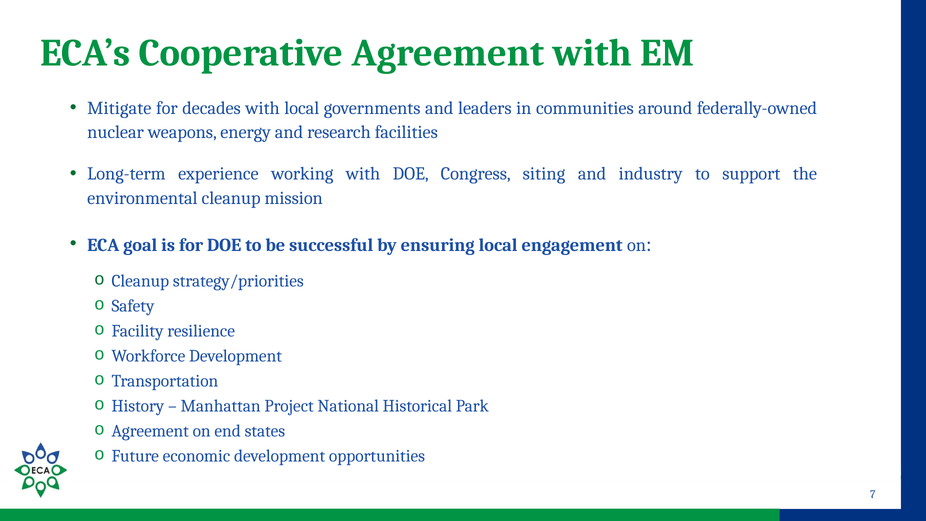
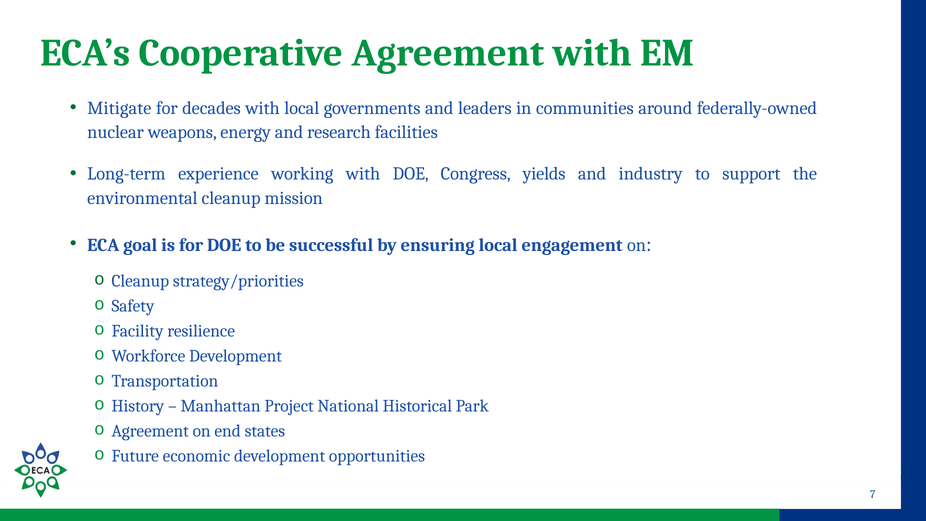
siting: siting -> yields
